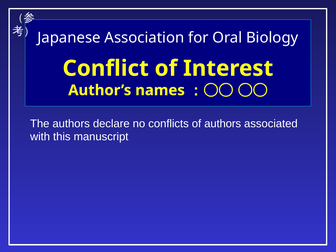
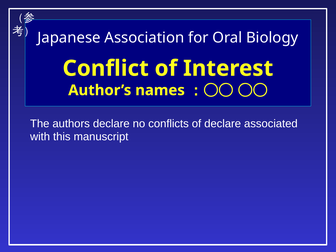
of authors: authors -> declare
